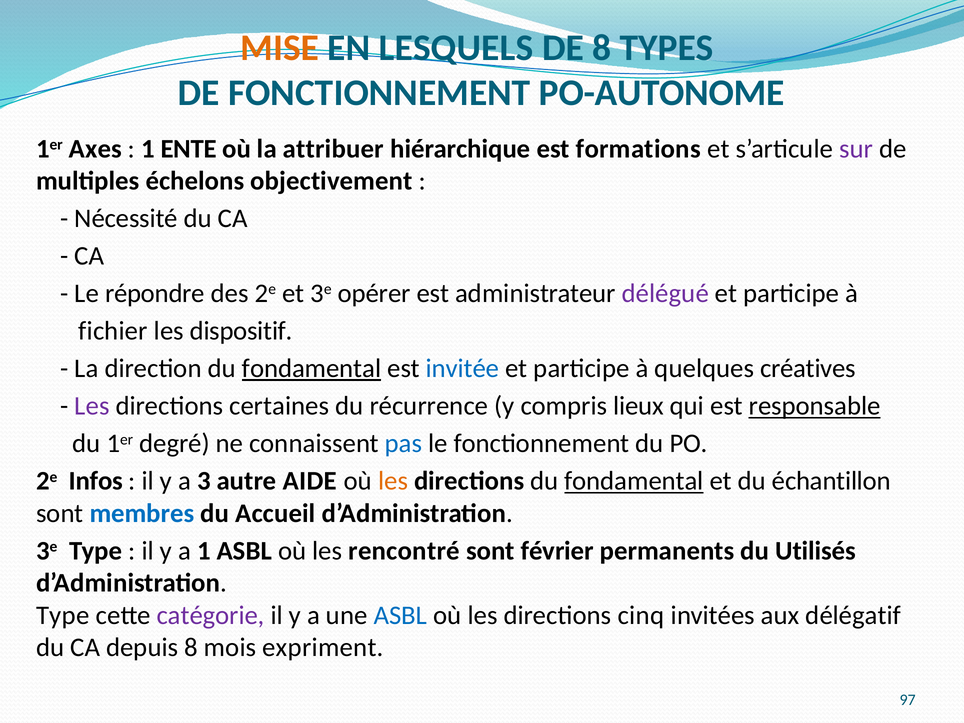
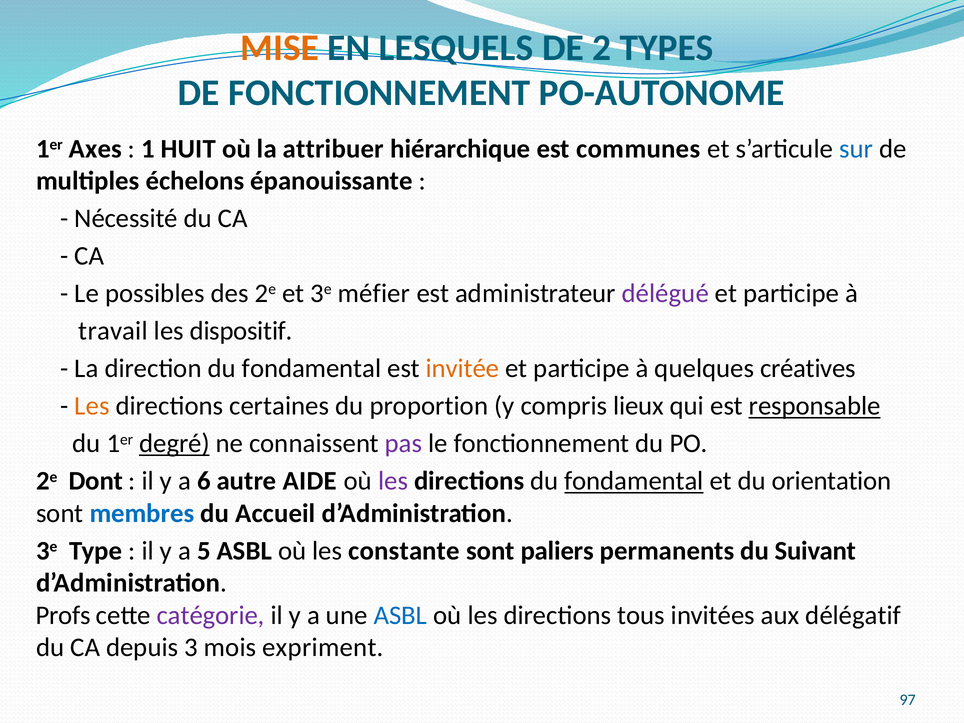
DE 8: 8 -> 2
ENTE: ENTE -> HUIT
formations: formations -> communes
sur colour: purple -> blue
objectivement: objectivement -> épanouissante
répondre: répondre -> possibles
opérer: opérer -> méfier
fichier: fichier -> travail
fondamental at (312, 369) underline: present -> none
invitée colour: blue -> orange
Les at (92, 406) colour: purple -> orange
récurrence: récurrence -> proportion
degré underline: none -> present
pas colour: blue -> purple
Infos: Infos -> Dont
3: 3 -> 6
les at (393, 481) colour: orange -> purple
échantillon: échantillon -> orientation
a 1: 1 -> 5
rencontré: rencontré -> constante
février: février -> paliers
Utilisés: Utilisés -> Suivant
Type at (63, 615): Type -> Profs
cinq: cinq -> tous
depuis 8: 8 -> 3
